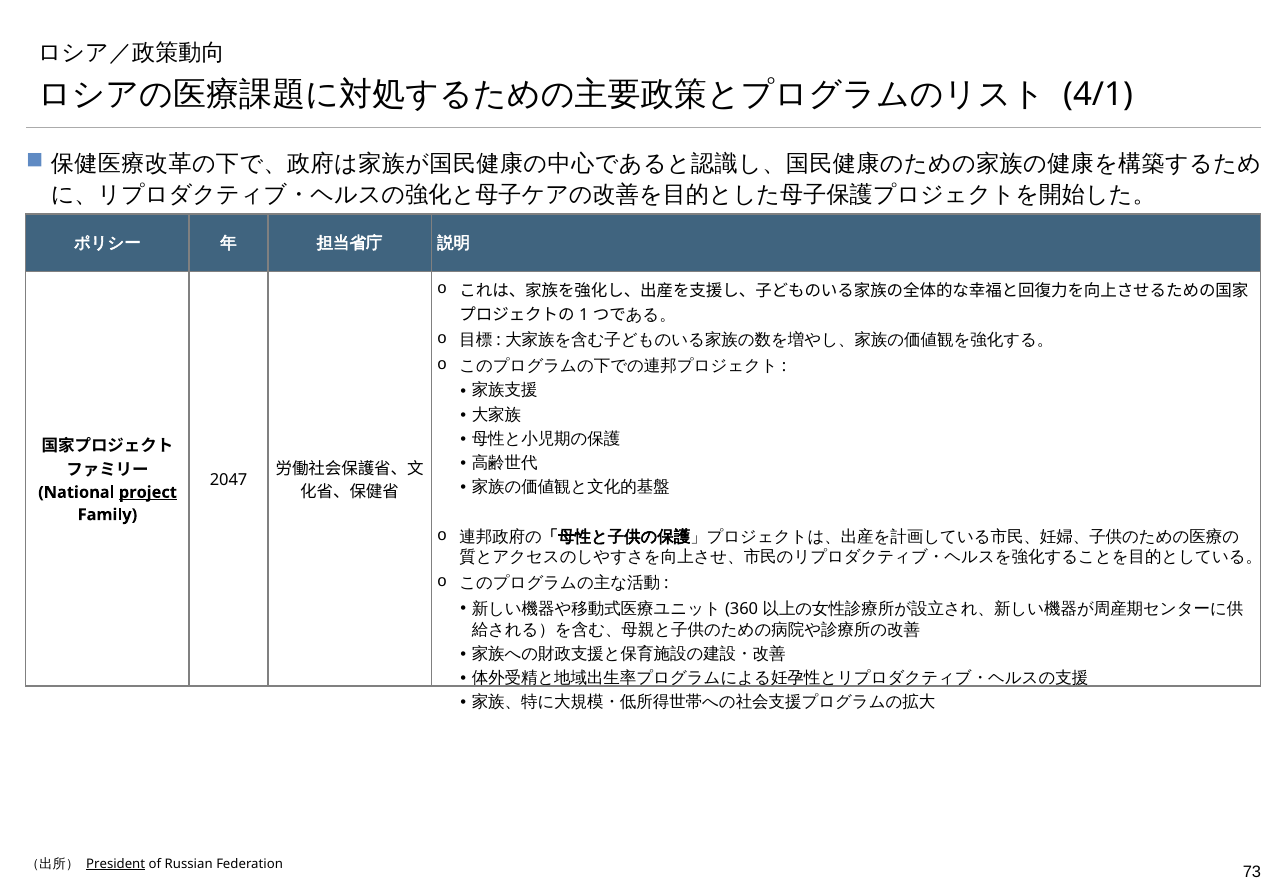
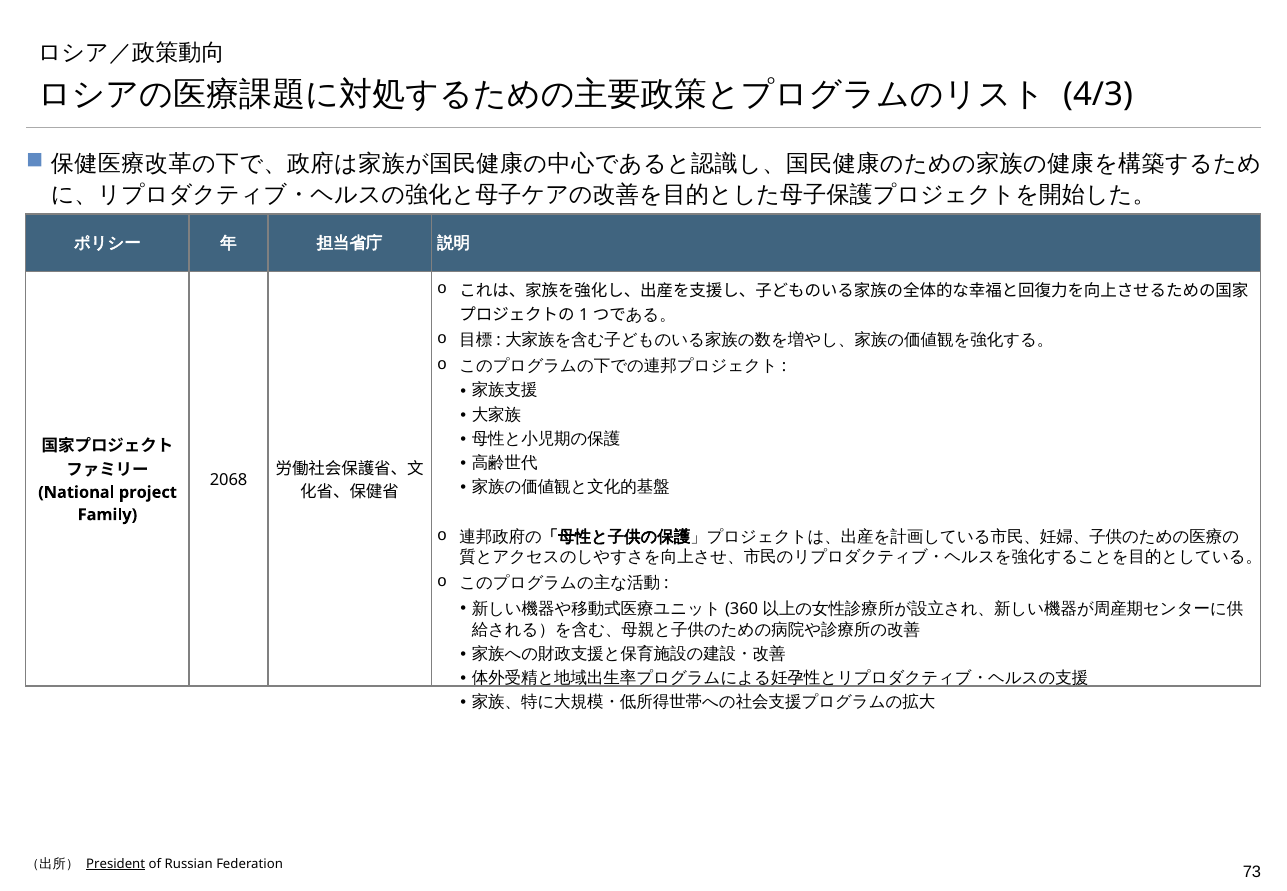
4/1: 4/1 -> 4/3
2047: 2047 -> 2068
project underline: present -> none
